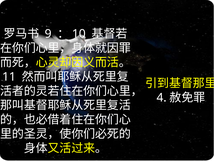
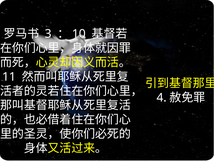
9: 9 -> 3
